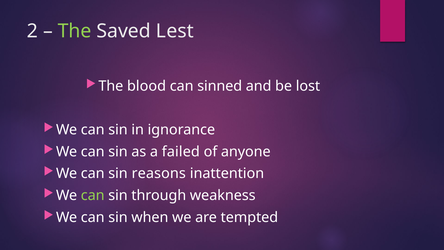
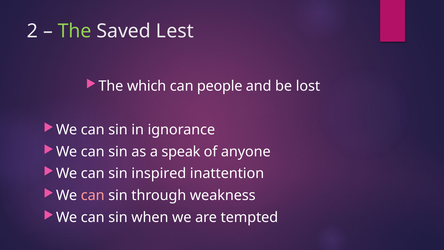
blood: blood -> which
sinned: sinned -> people
failed: failed -> speak
reasons: reasons -> inspired
can at (93, 195) colour: light green -> pink
